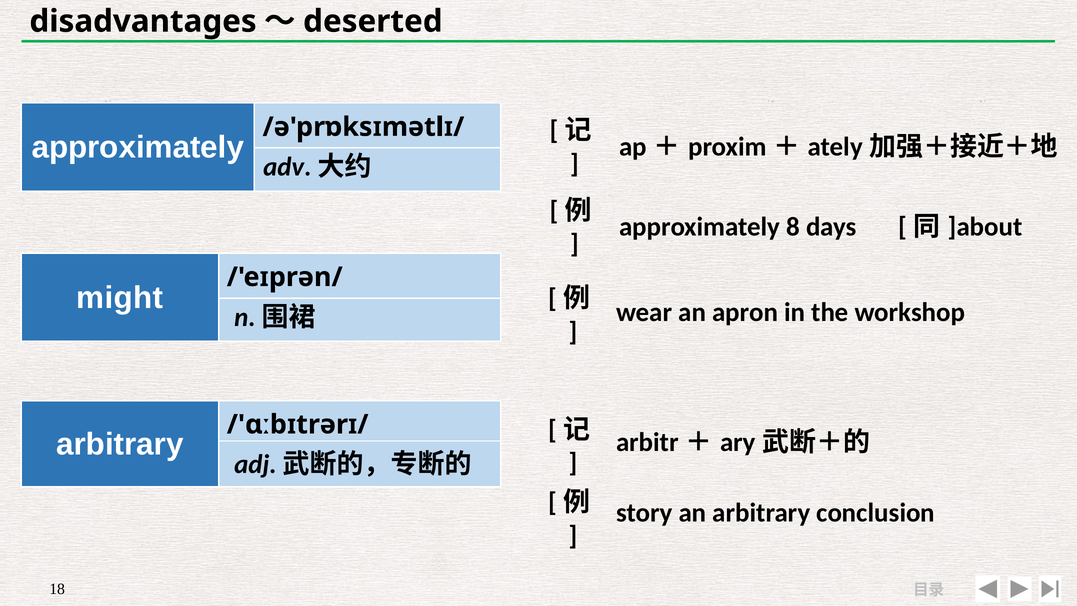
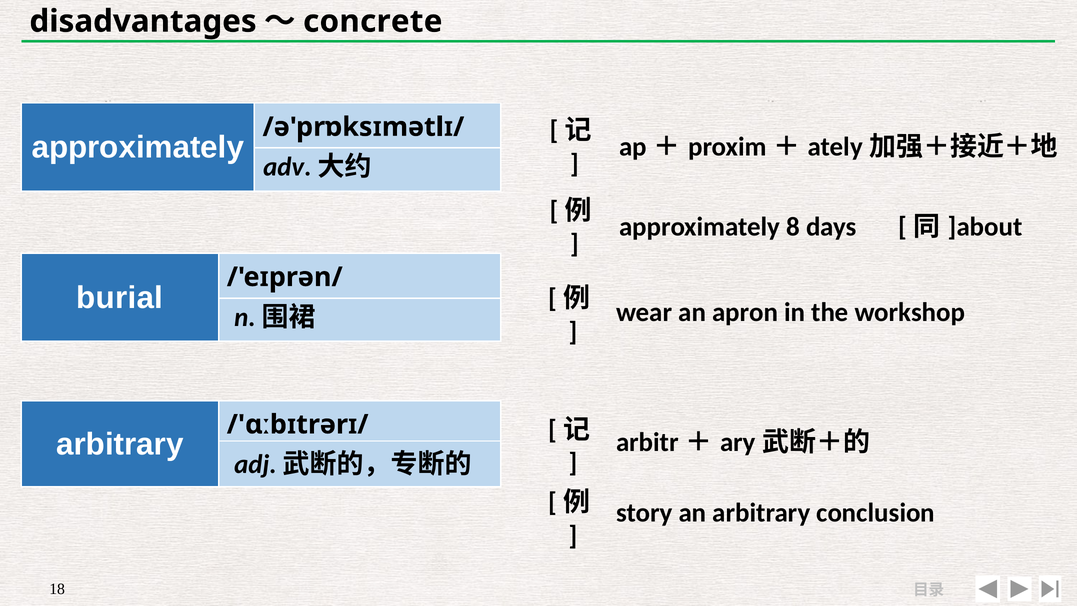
deserted: deserted -> concrete
might: might -> burial
